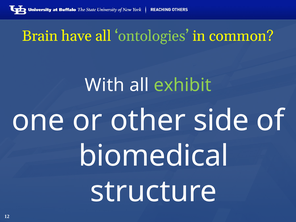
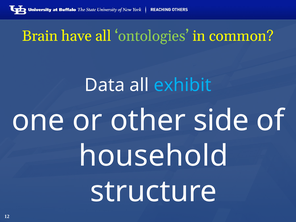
With: With -> Data
exhibit colour: light green -> light blue
biomedical: biomedical -> household
